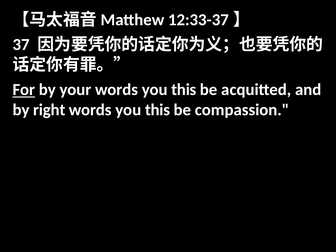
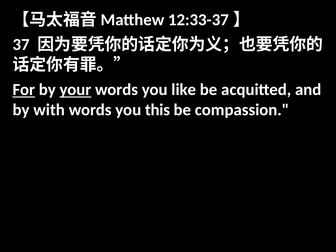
your underline: none -> present
this at (184, 90): this -> like
right: right -> with
